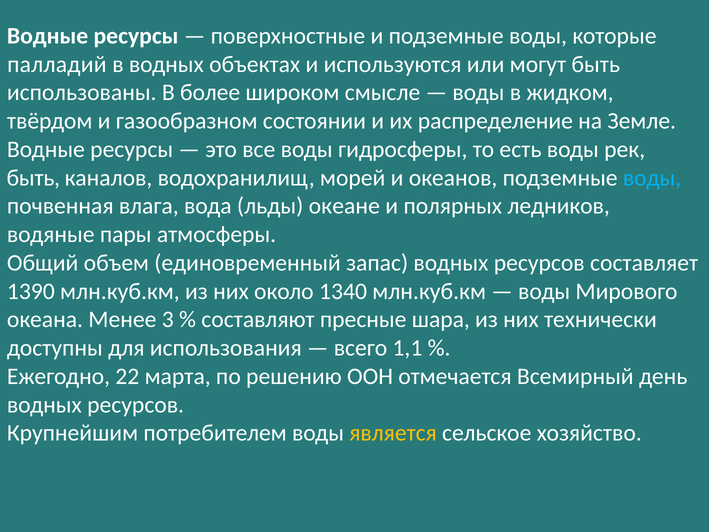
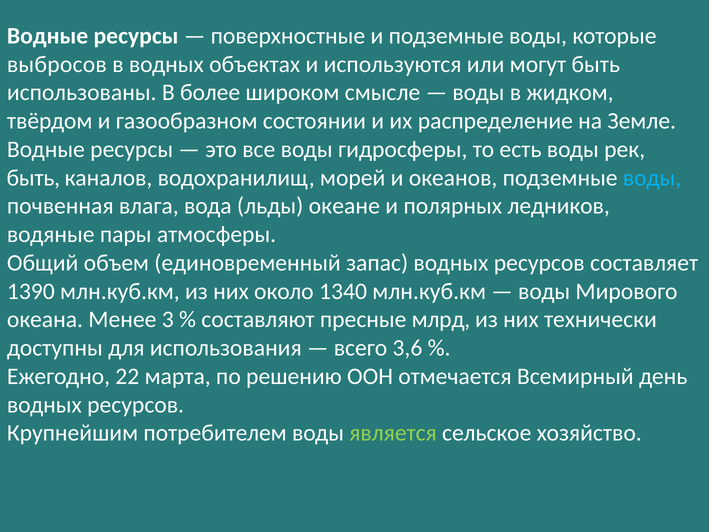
палладий: палладий -> выбросов
шара: шара -> млрд
1,1: 1,1 -> 3,6
является colour: yellow -> light green
